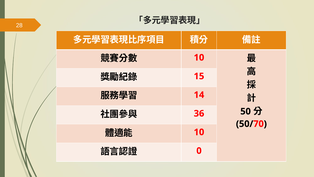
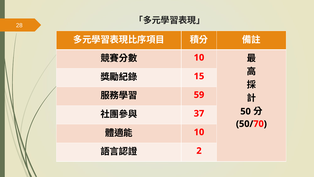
14: 14 -> 59
36: 36 -> 37
0: 0 -> 2
